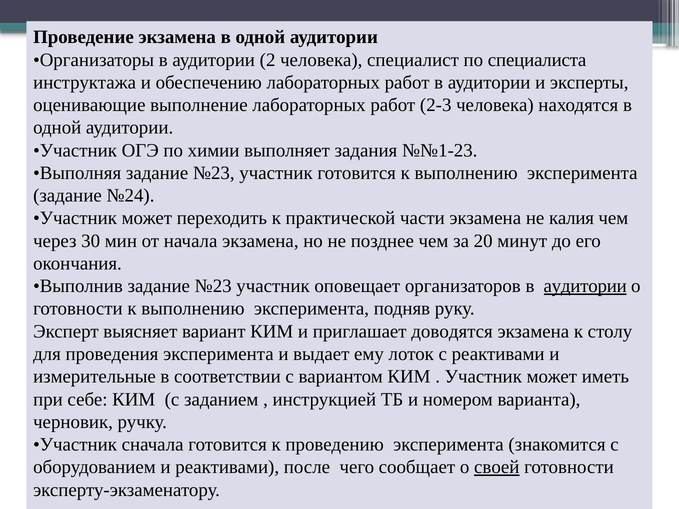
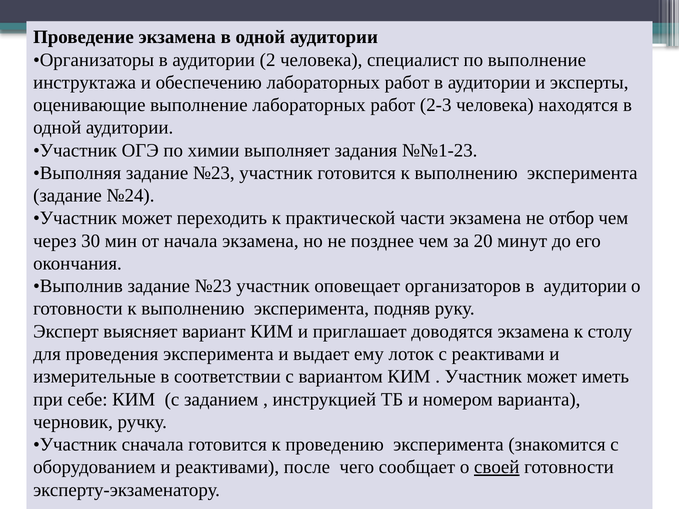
по специалиста: специалиста -> выполнение
калия: калия -> отбор
аудитории at (585, 286) underline: present -> none
